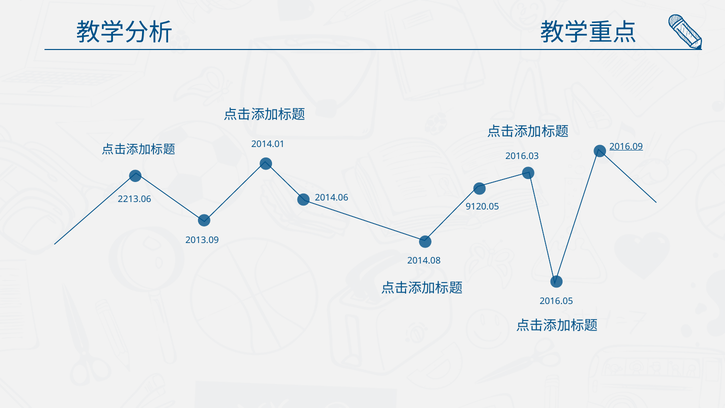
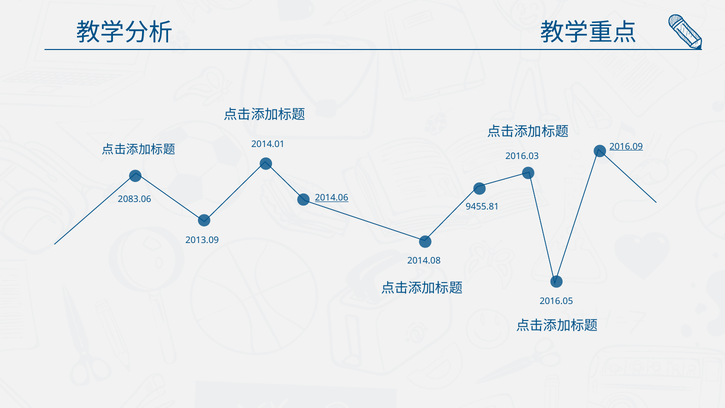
2014.06 underline: none -> present
2213.06: 2213.06 -> 2083.06
9120.05: 9120.05 -> 9455.81
